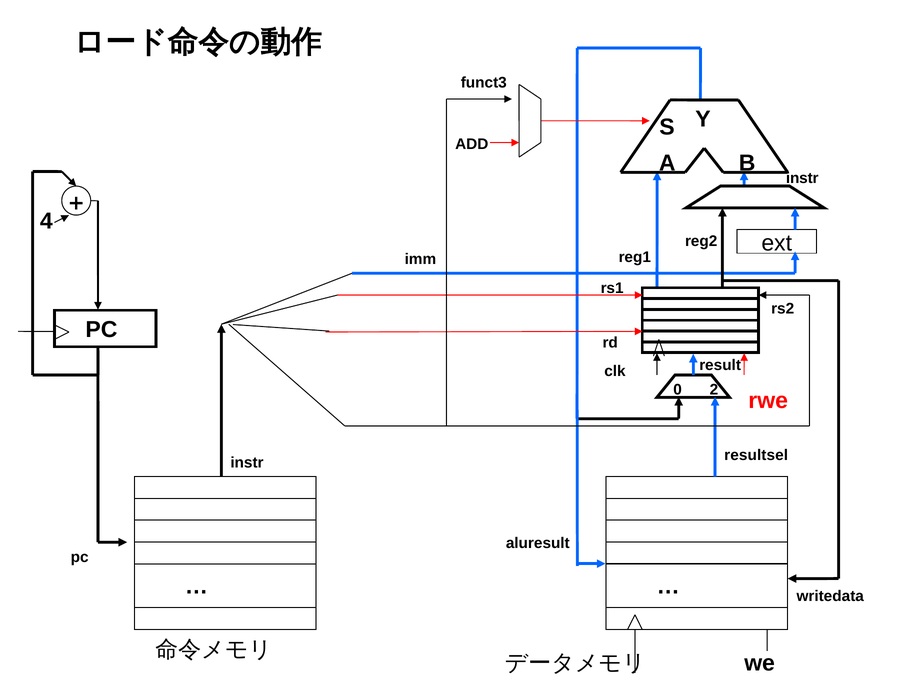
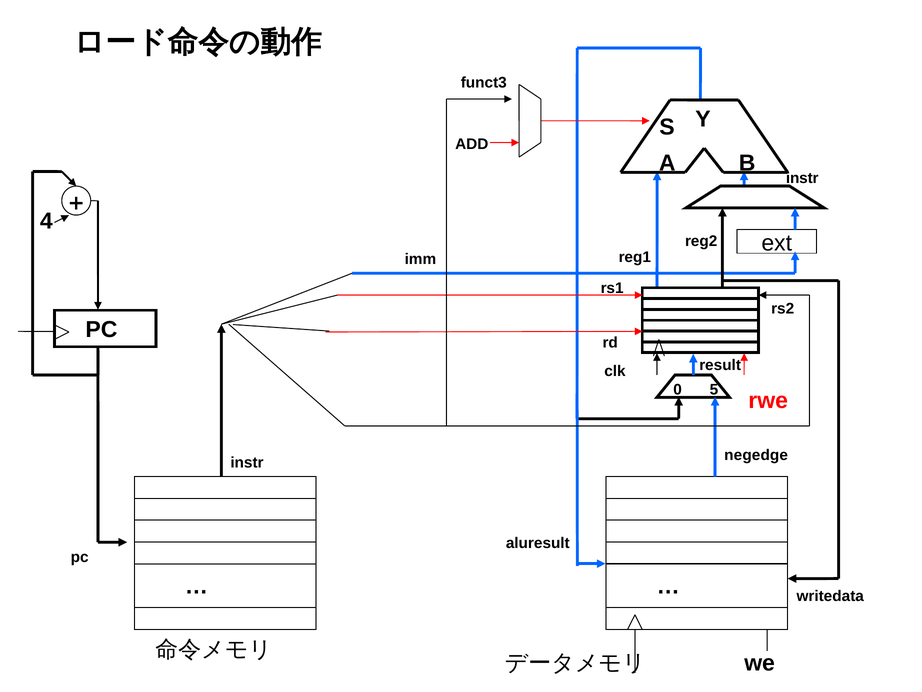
2: 2 -> 5
resultsel: resultsel -> negedge
